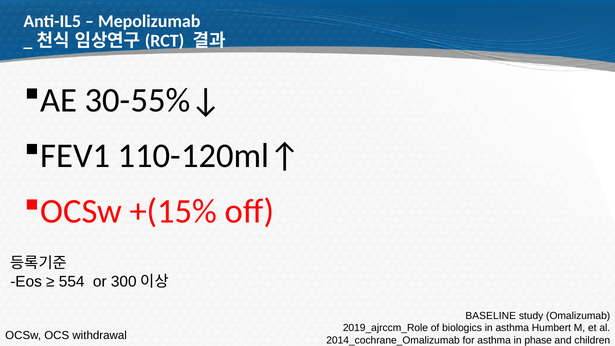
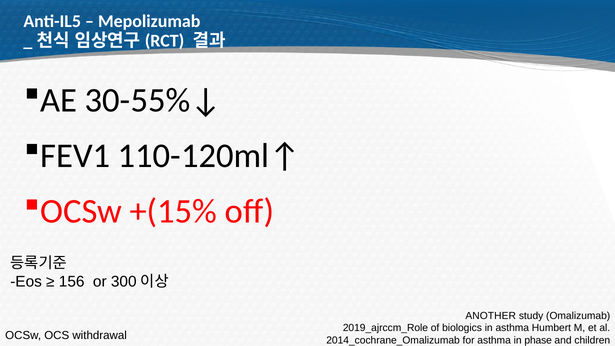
554: 554 -> 156
BASELINE: BASELINE -> ANOTHER
